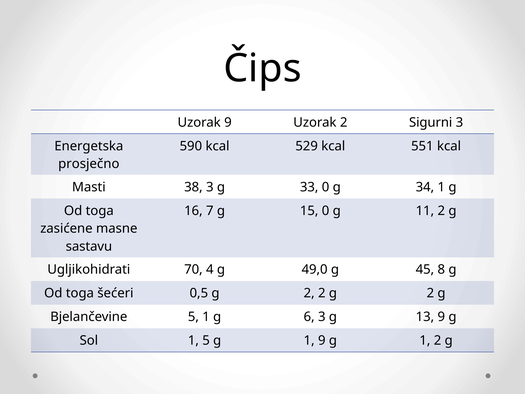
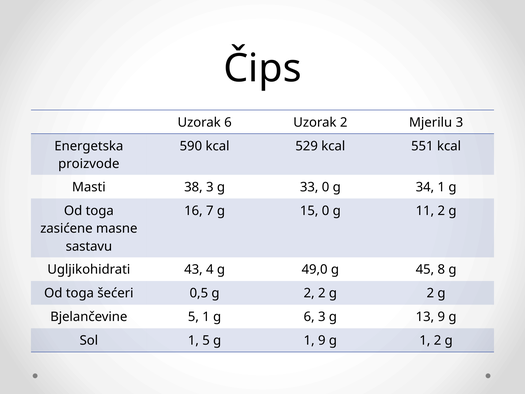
Uzorak 9: 9 -> 6
Sigurni: Sigurni -> Mjerilu
prosječno: prosječno -> proizvode
70: 70 -> 43
